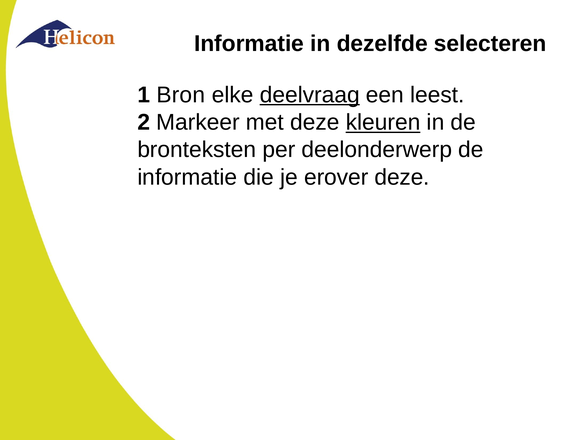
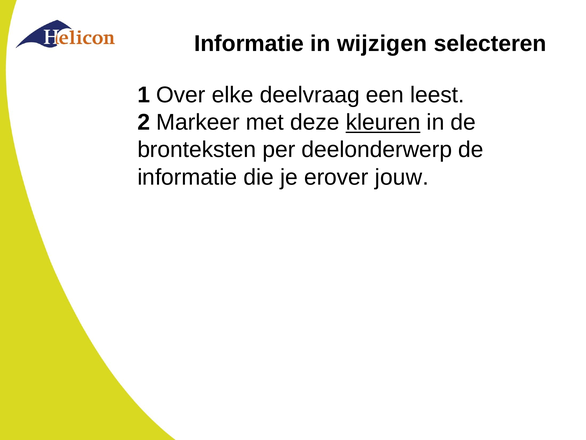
dezelfde: dezelfde -> wijzigen
Bron: Bron -> Over
deelvraag underline: present -> none
erover deze: deze -> jouw
